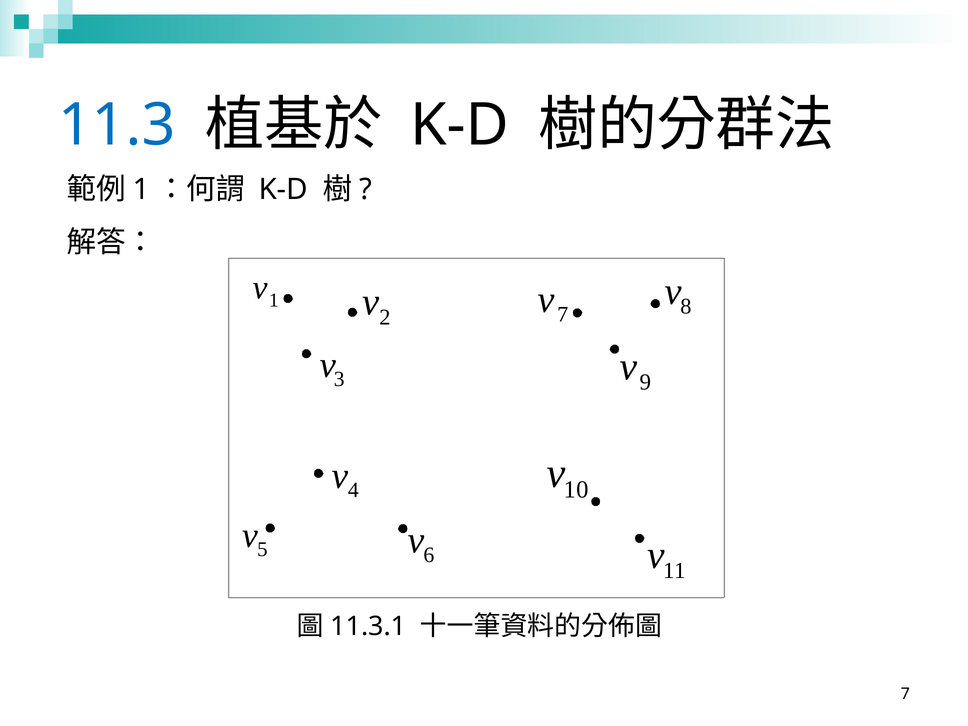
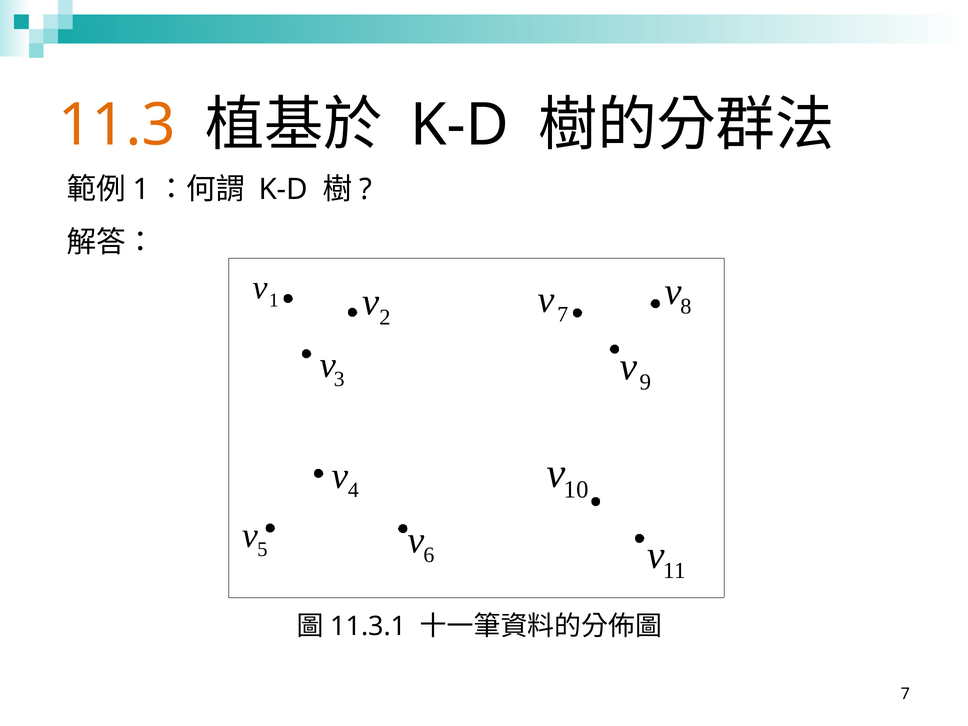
11.3 colour: blue -> orange
